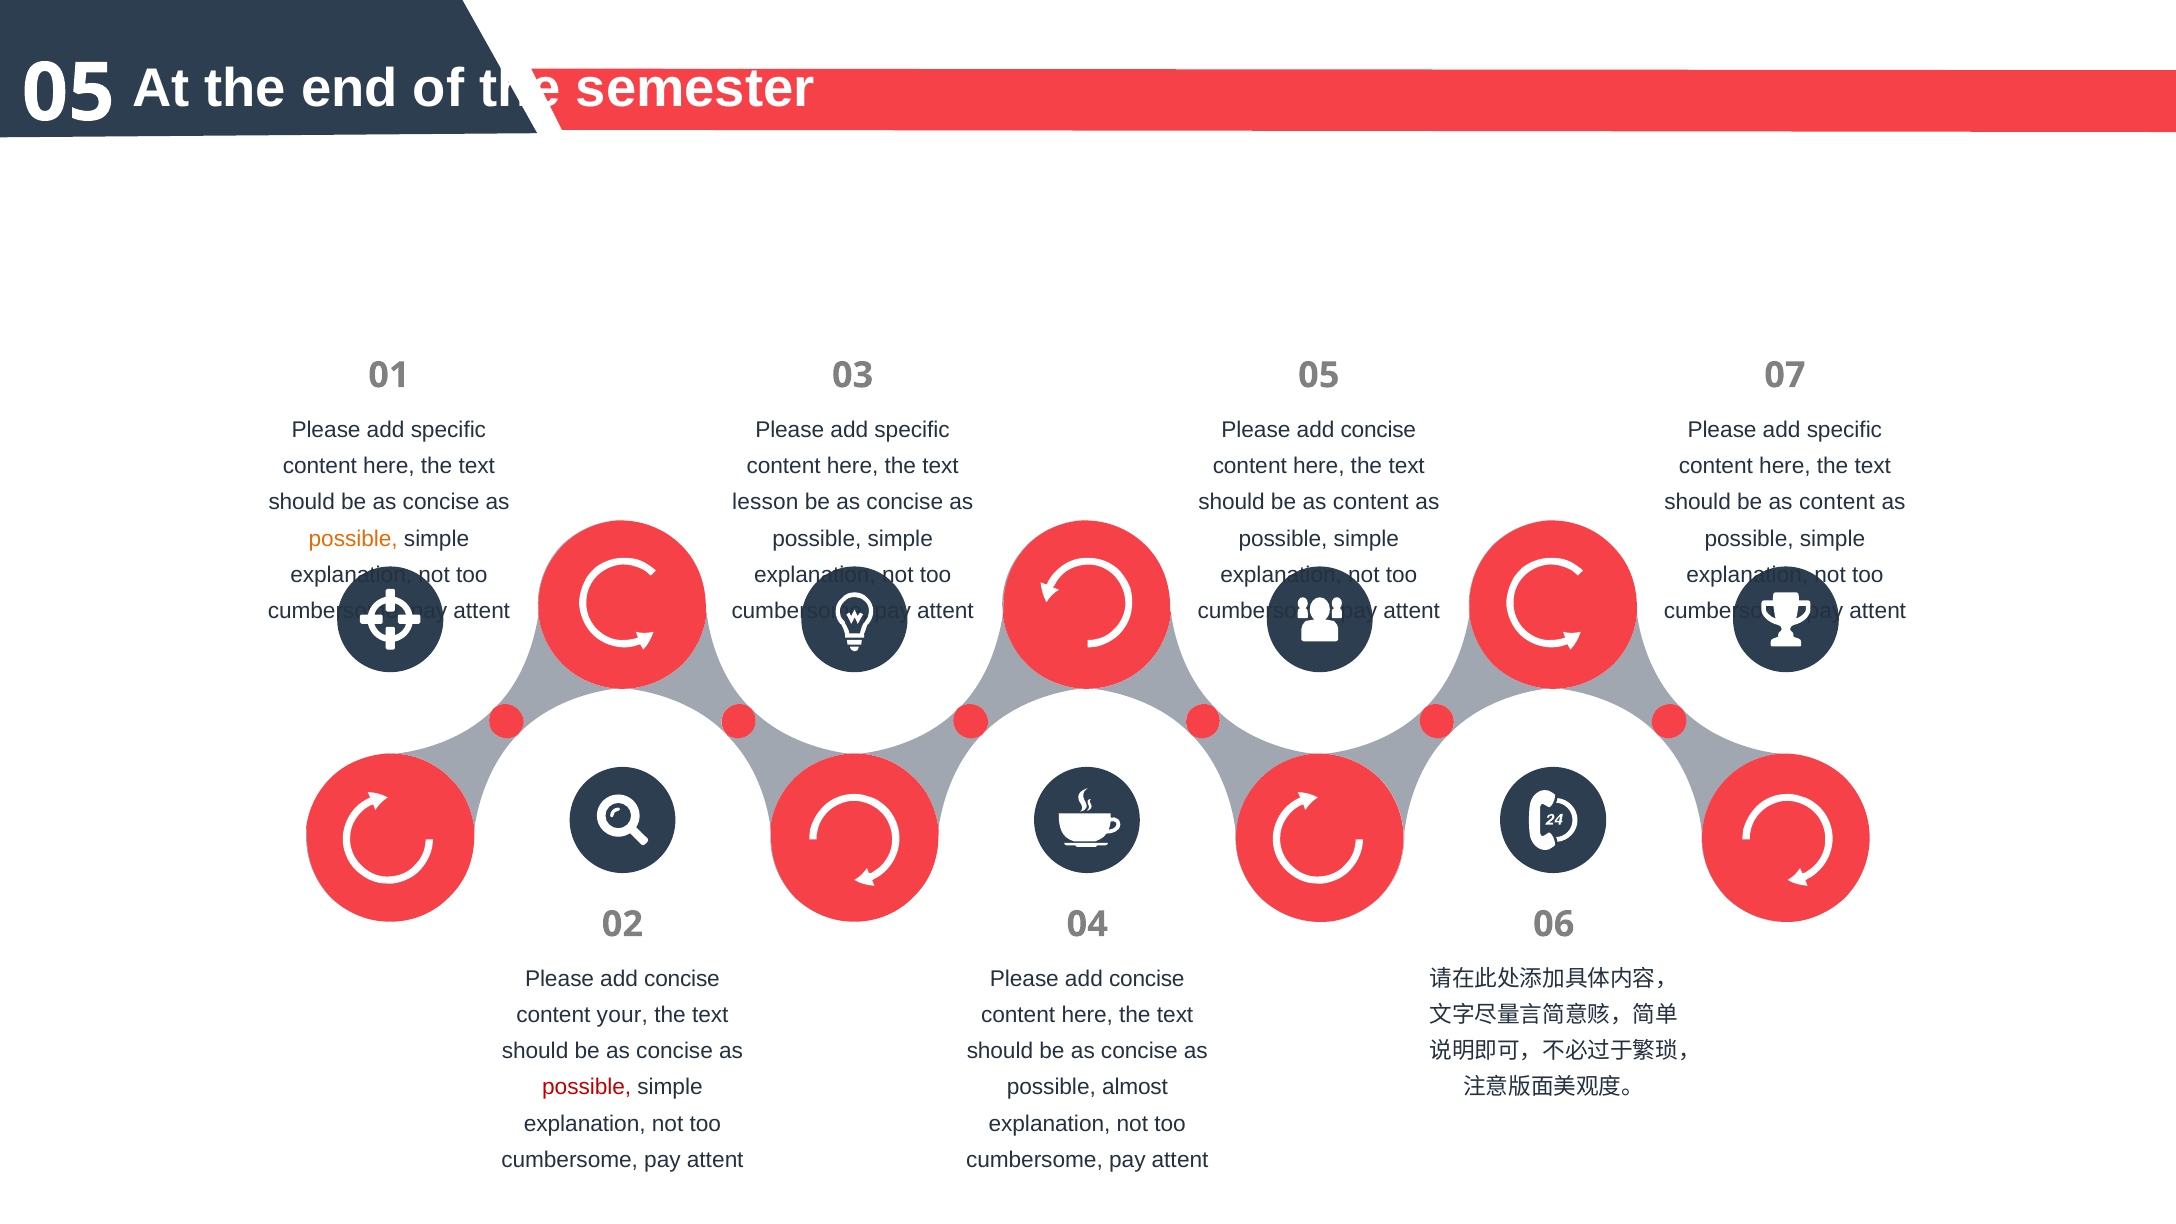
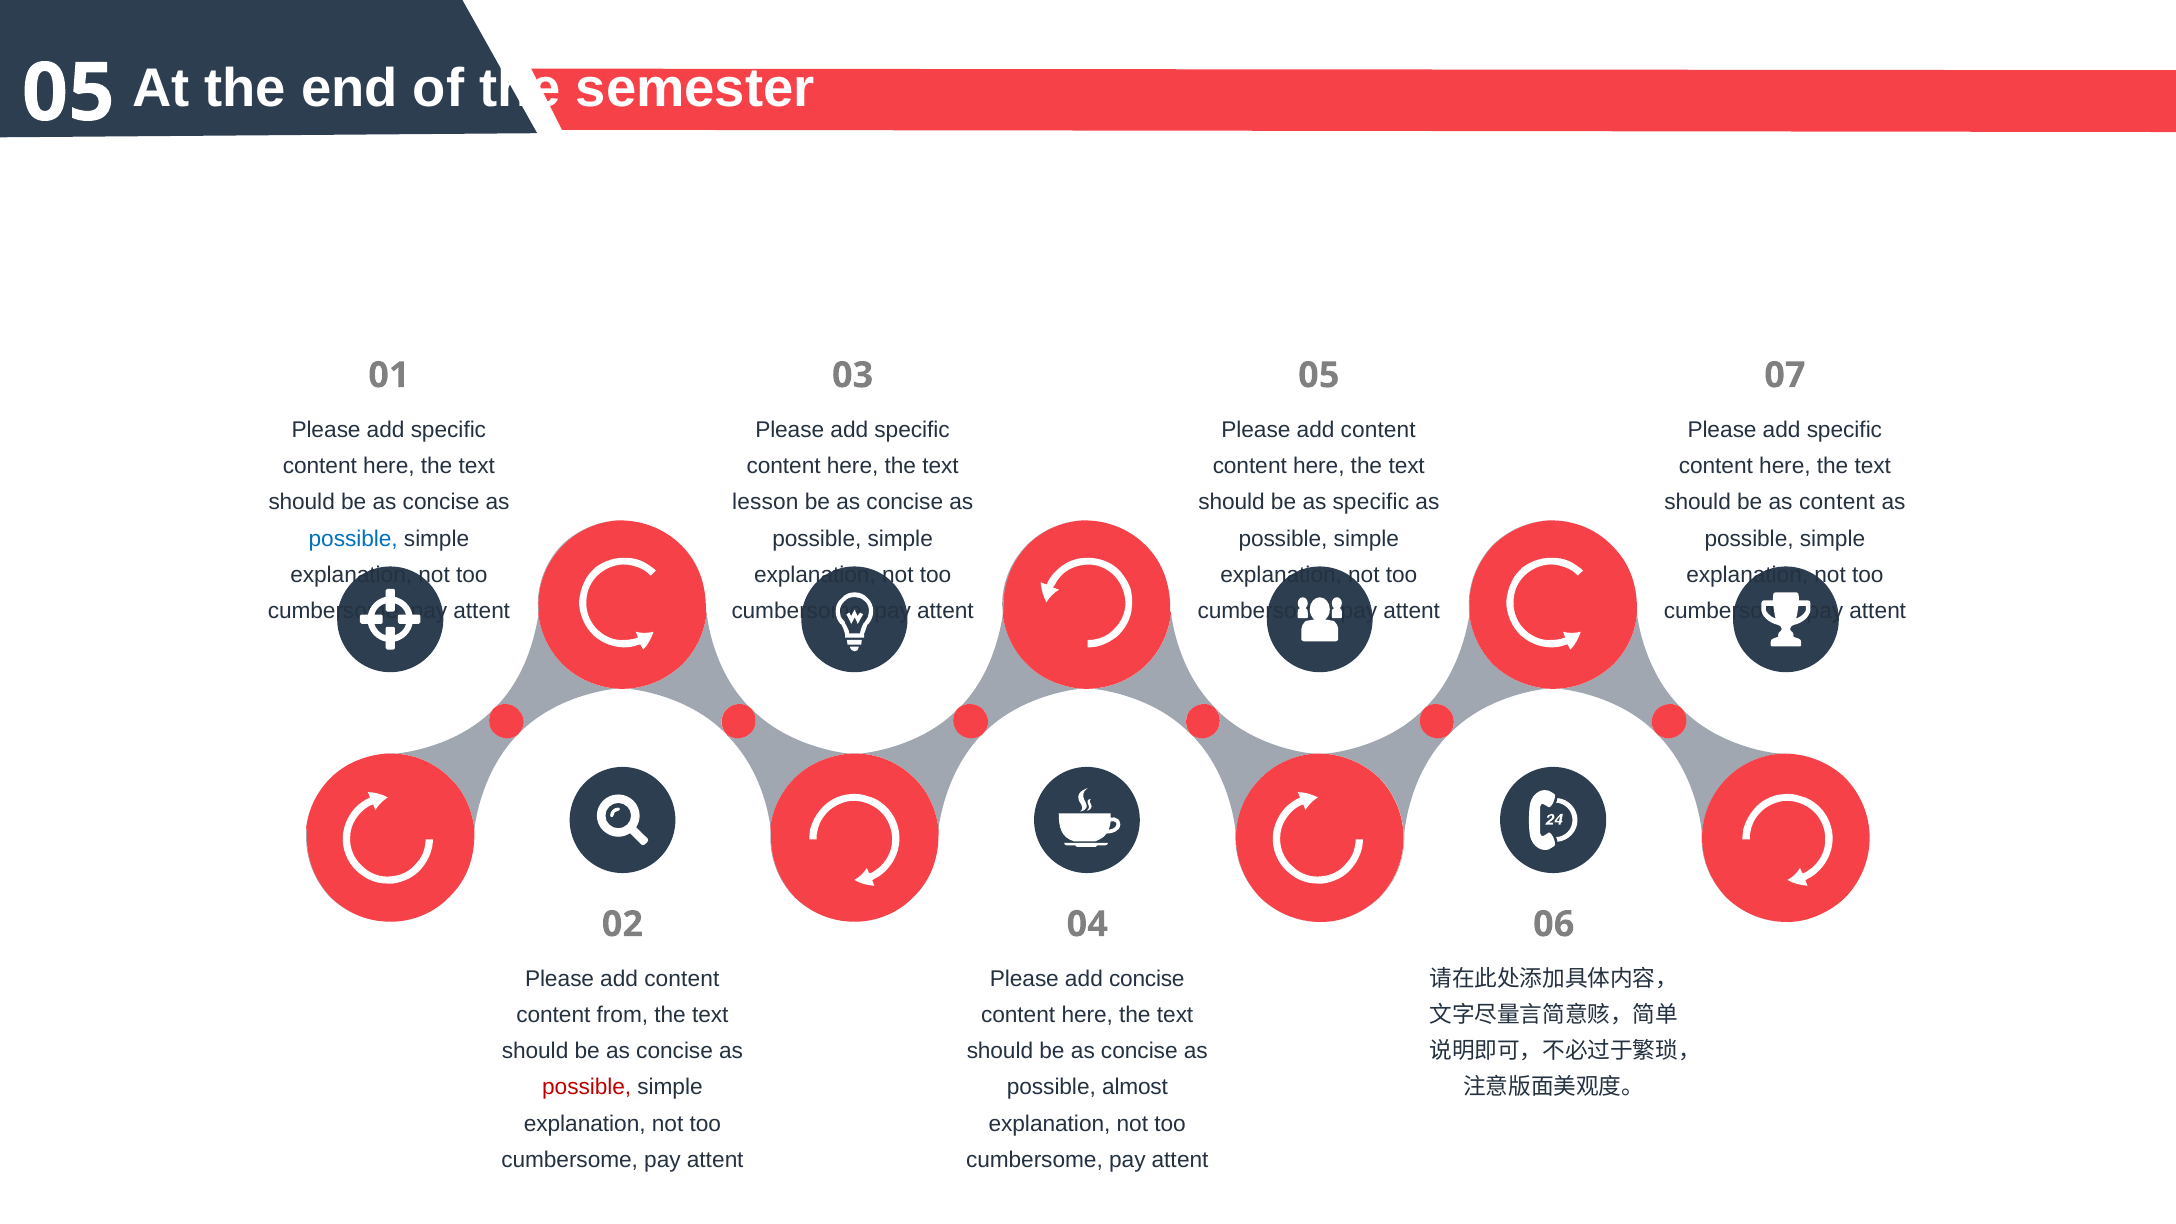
concise at (1378, 430): concise -> content
content at (1371, 502): content -> specific
possible at (353, 539) colour: orange -> blue
concise at (682, 979): concise -> content
your: your -> from
